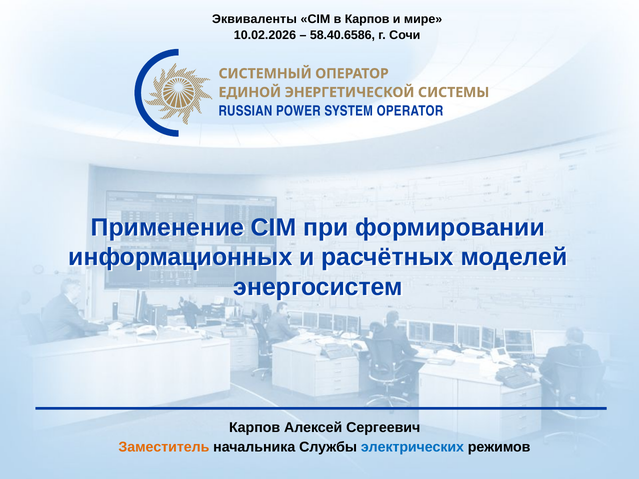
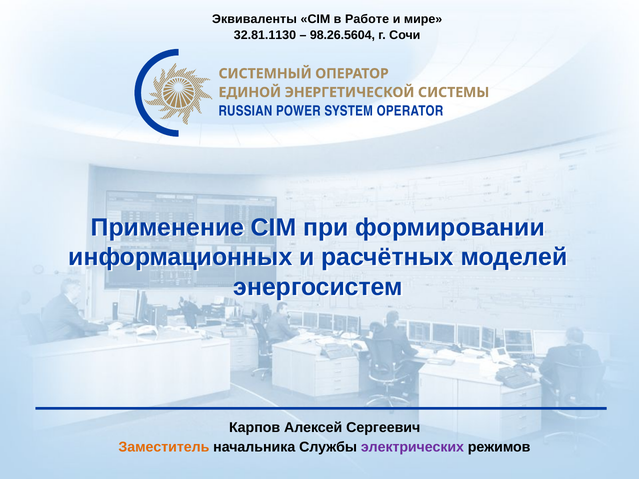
в Карпов: Карпов -> Работе
10.02.2026: 10.02.2026 -> 32.81.1130
58.40.6586: 58.40.6586 -> 98.26.5604
электрических colour: blue -> purple
